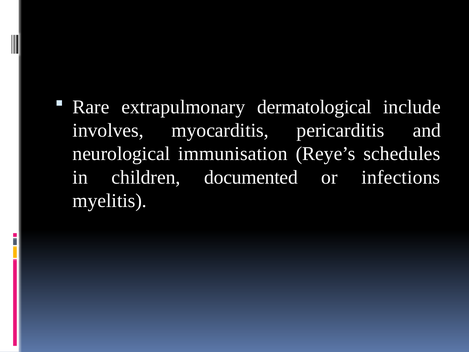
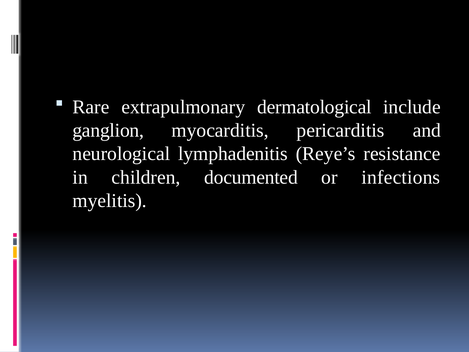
involves: involves -> ganglion
immunisation: immunisation -> lymphadenitis
schedules: schedules -> resistance
